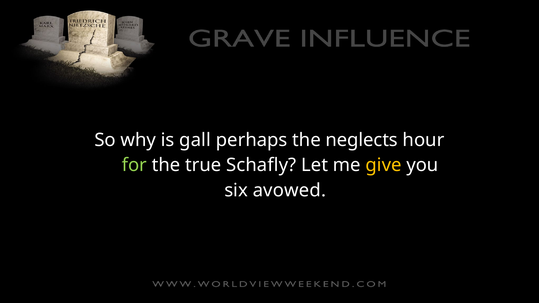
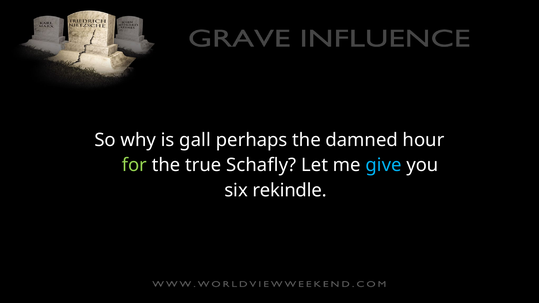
neglects: neglects -> damned
give colour: yellow -> light blue
avowed: avowed -> rekindle
